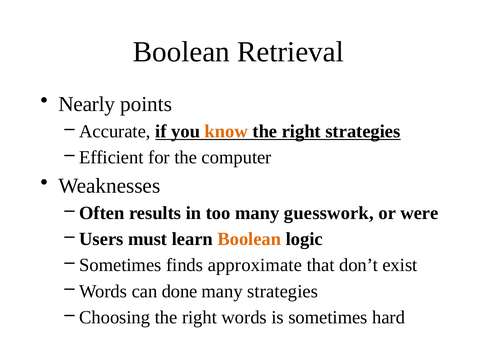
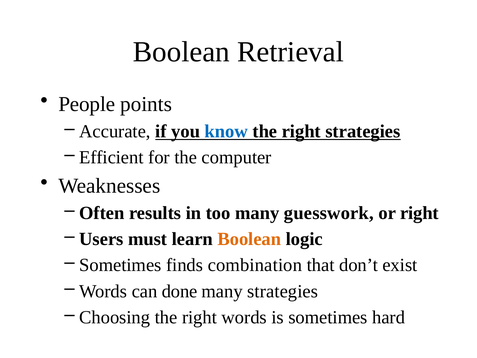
Nearly: Nearly -> People
know colour: orange -> blue
or were: were -> right
approximate: approximate -> combination
